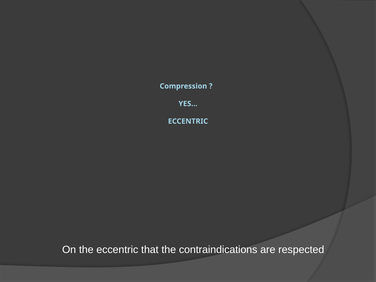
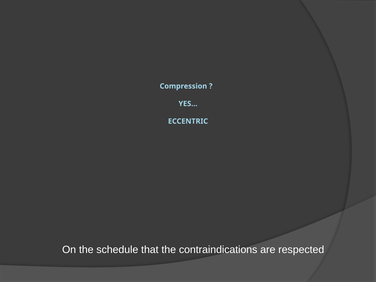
the eccentric: eccentric -> schedule
